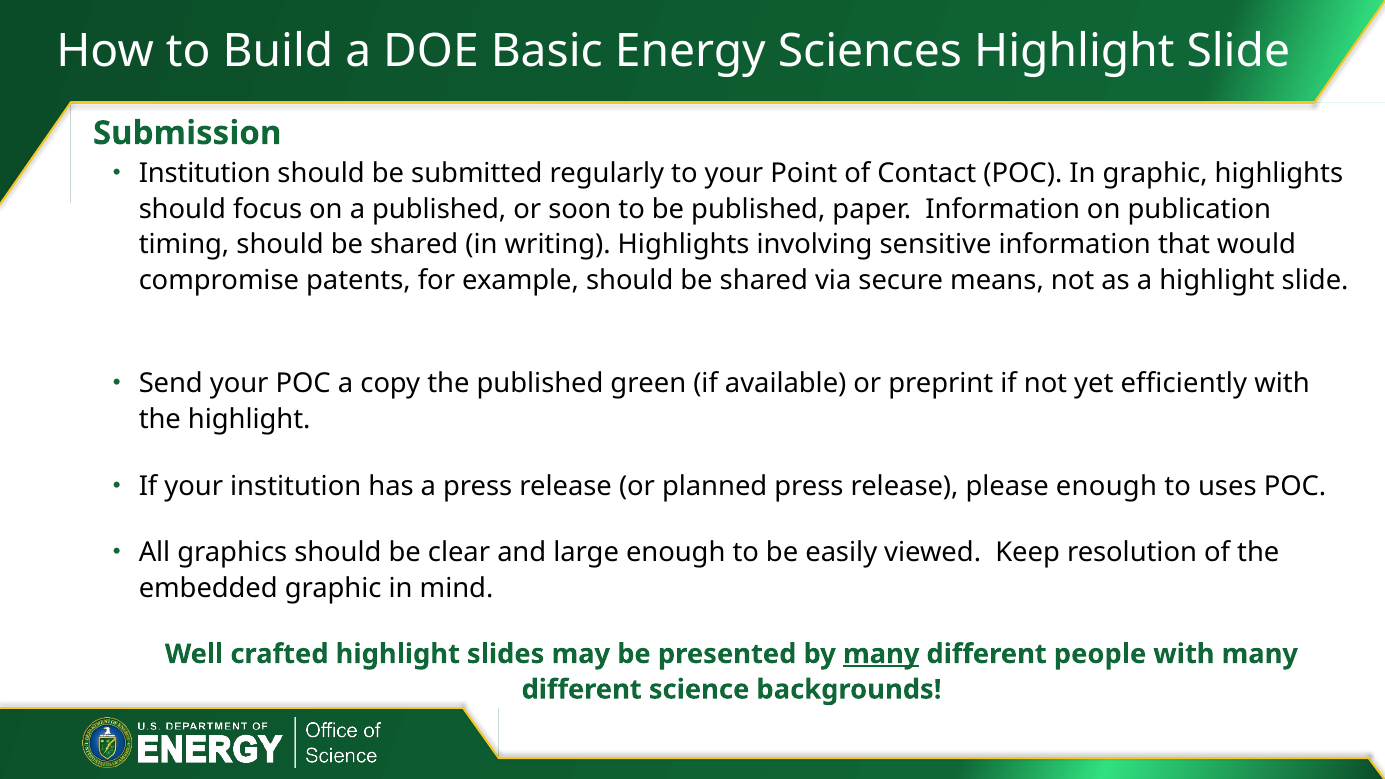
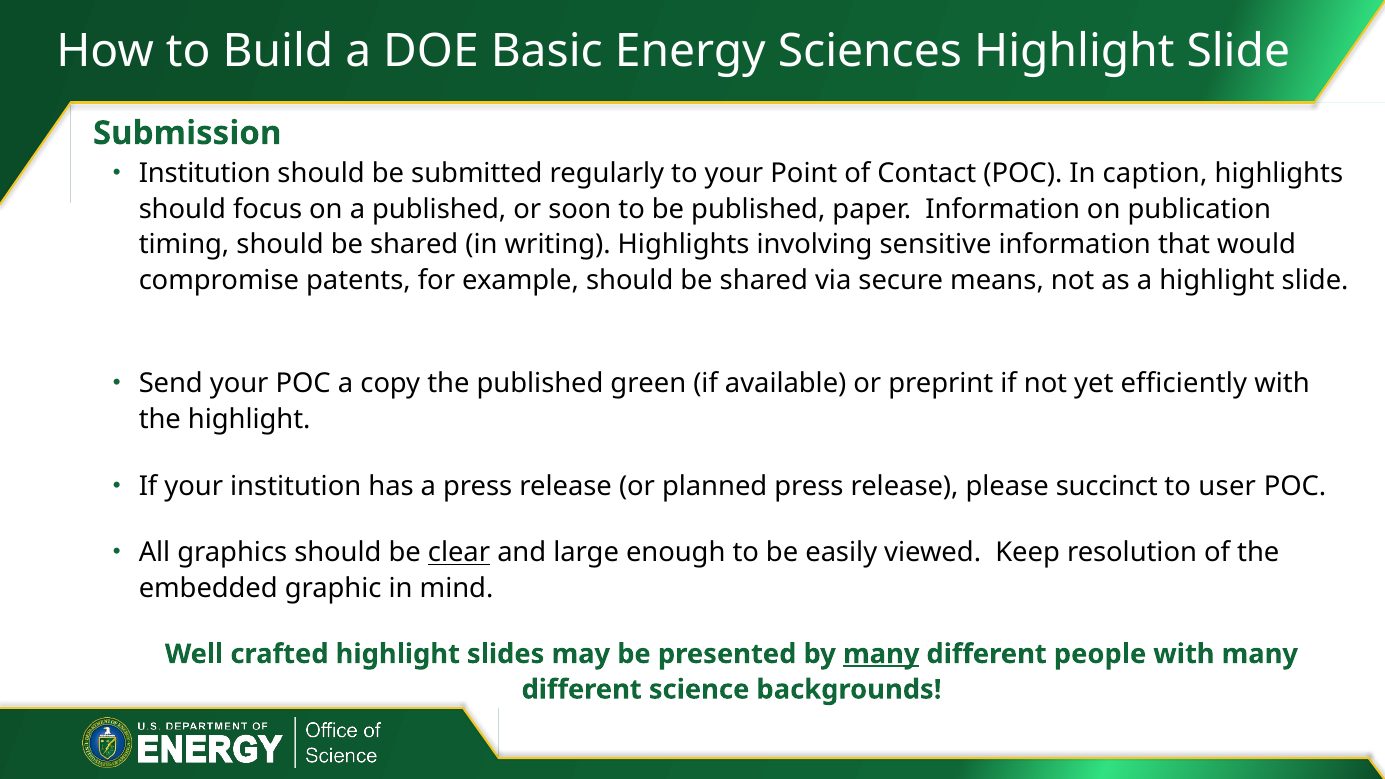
In graphic: graphic -> caption
please enough: enough -> succinct
uses: uses -> user
clear underline: none -> present
